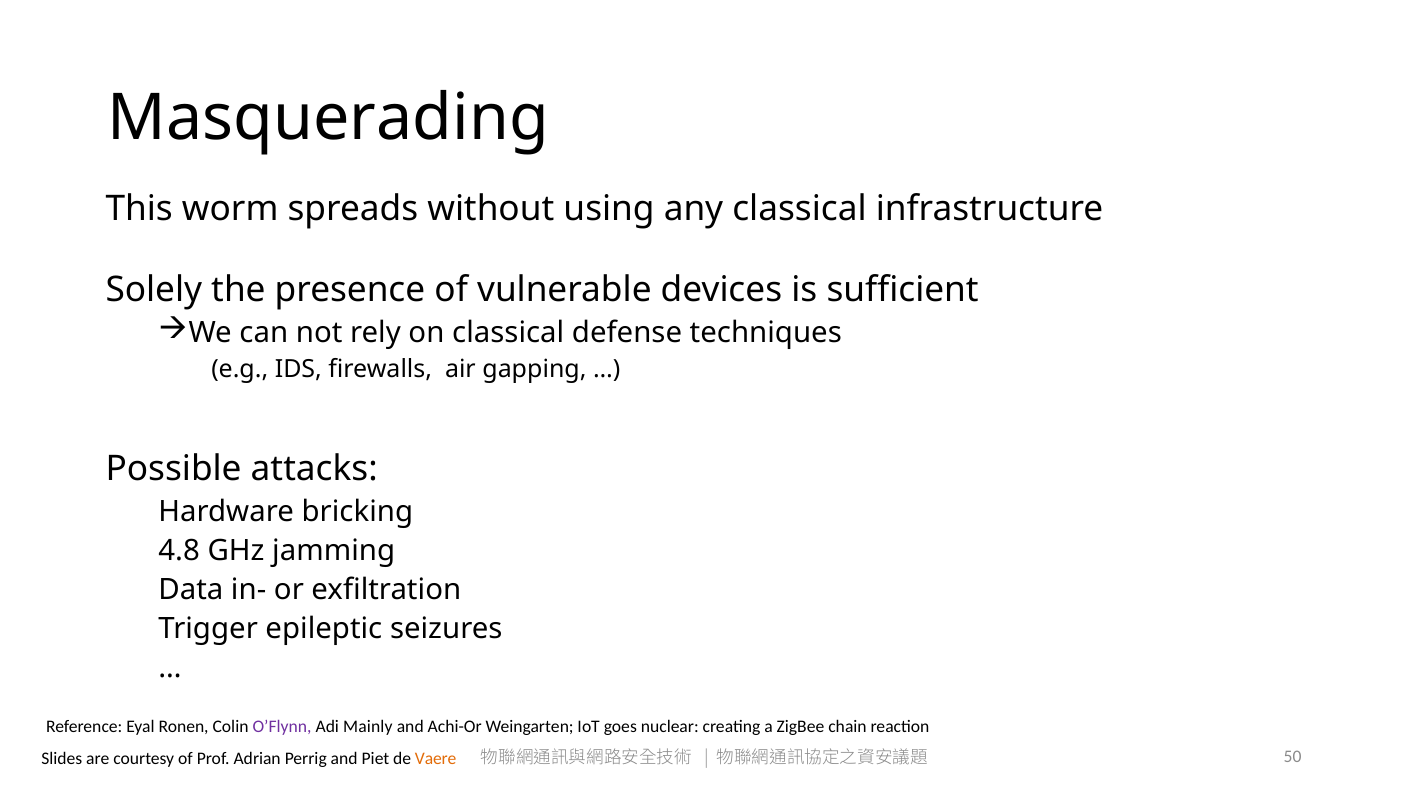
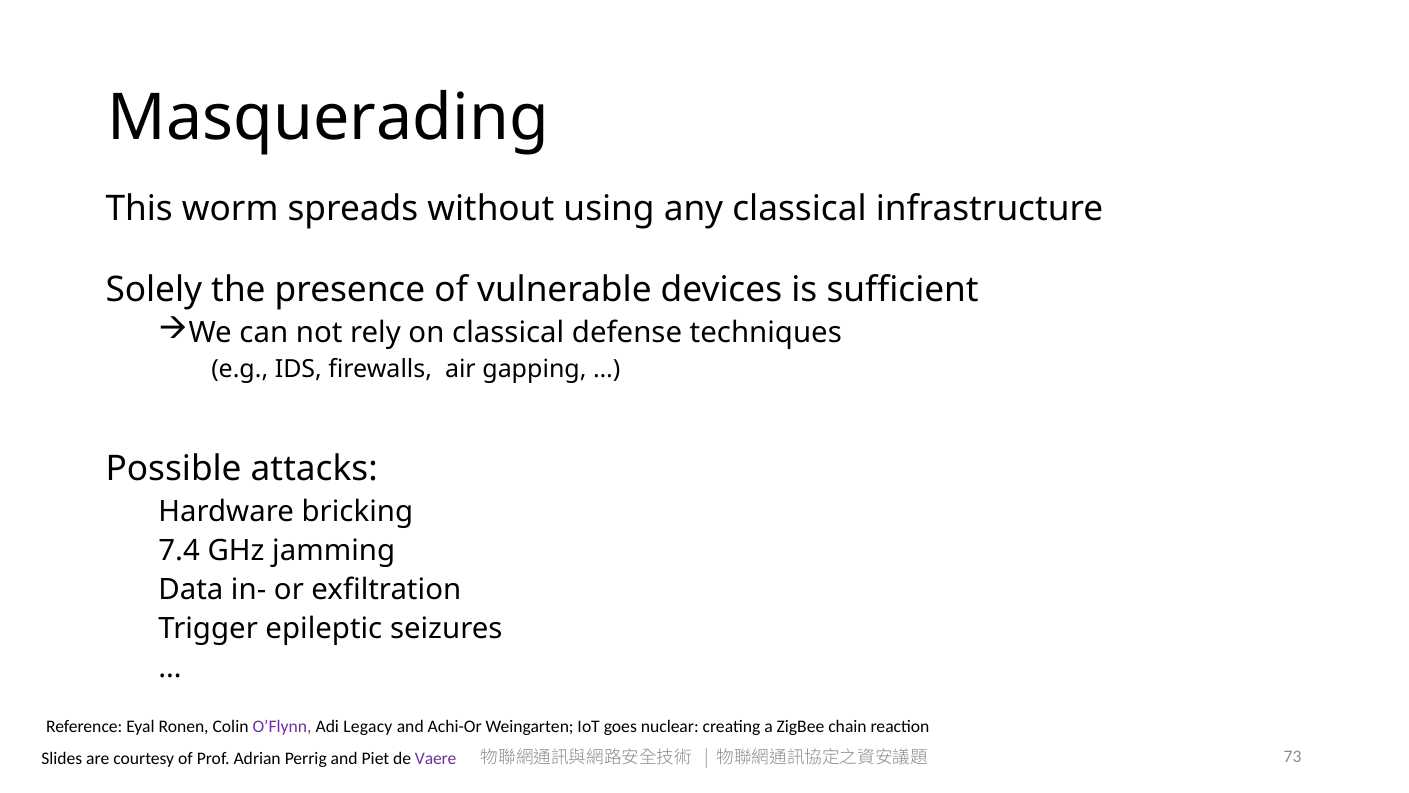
4.8: 4.8 -> 7.4
Mainly: Mainly -> Legacy
50: 50 -> 73
Vaere colour: orange -> purple
